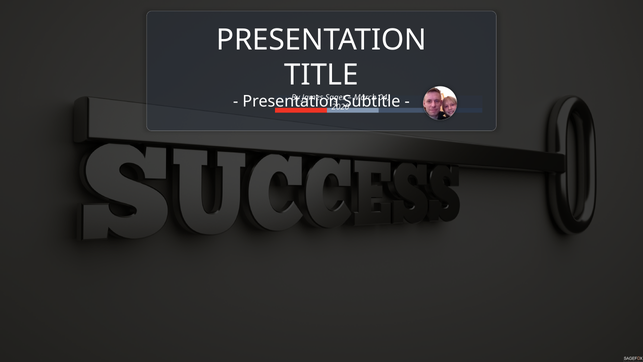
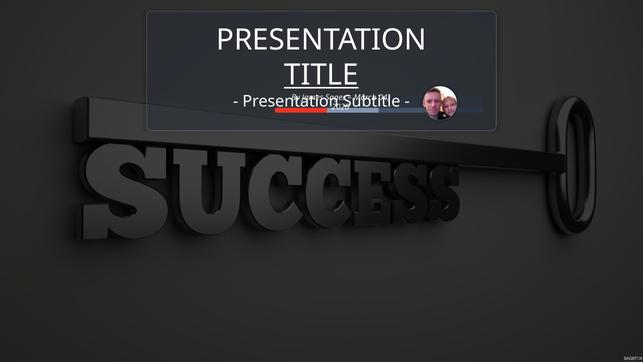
TITLE underline: none -> present
